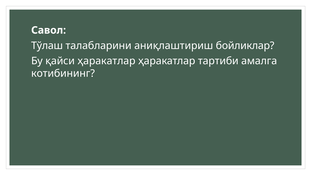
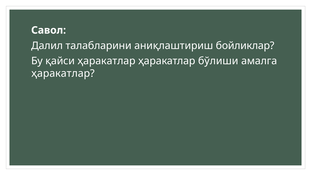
Тўлаш: Тўлаш -> Далил
тартиби: тартиби -> бўлиши
котибининг at (63, 73): котибининг -> ҳаракатлар
